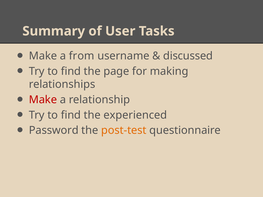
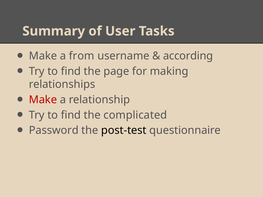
discussed: discussed -> according
experienced: experienced -> complicated
post-test colour: orange -> black
